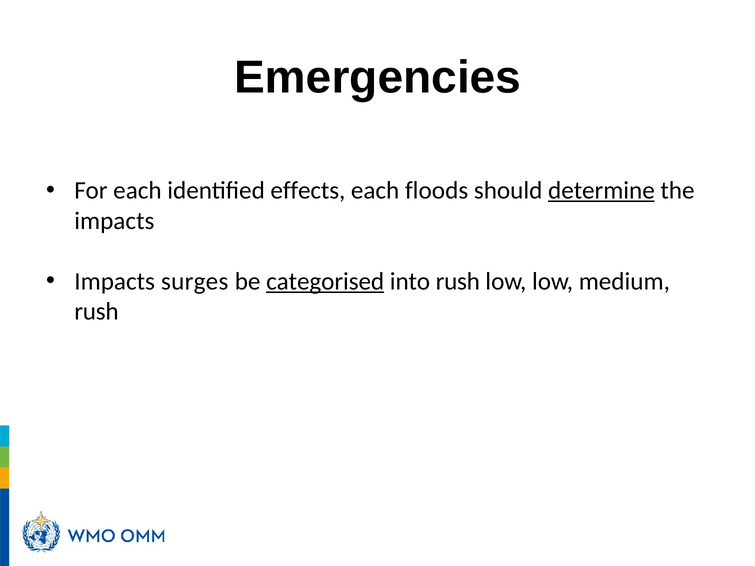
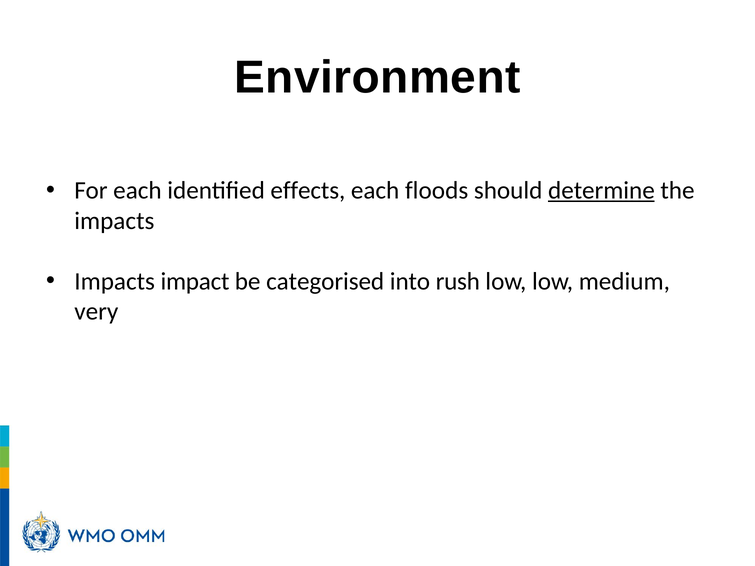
Emergencies: Emergencies -> Environment
surges: surges -> impact
categorised underline: present -> none
rush at (97, 312): rush -> very
